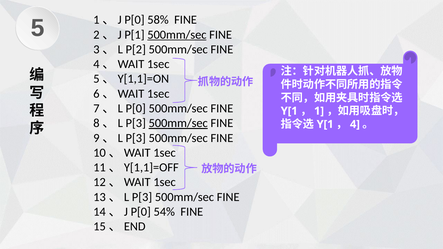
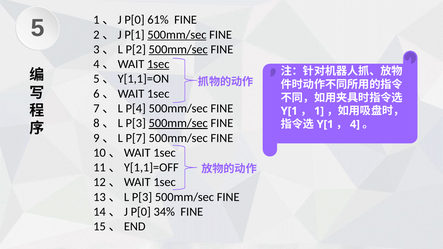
58%: 58% -> 61%
500mm/sec at (178, 49) underline: none -> present
1sec at (158, 64) underline: none -> present
7、L P[0: P[0 -> P[4
9、L P[3: P[3 -> P[7
54%: 54% -> 34%
